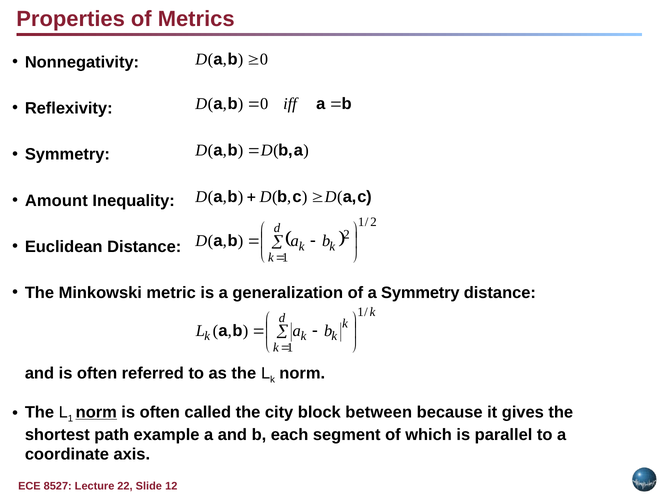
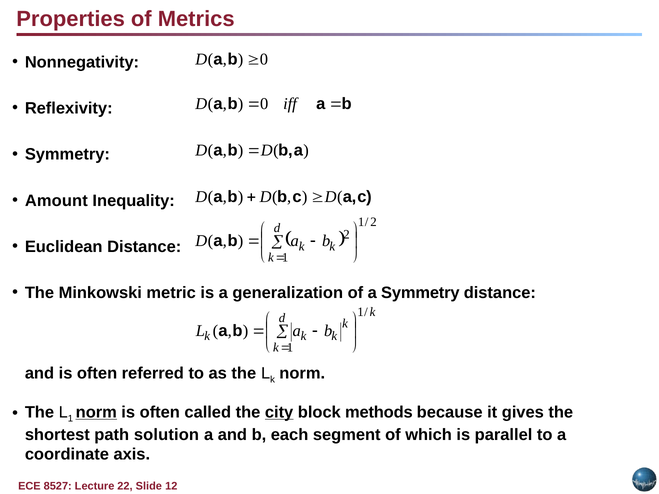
city underline: none -> present
between: between -> methods
example: example -> solution
